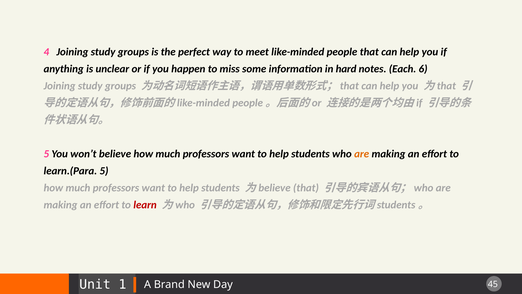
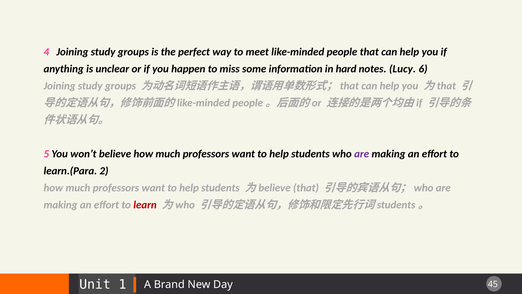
Each: Each -> Lucy
are at (362, 154) colour: orange -> purple
learn.(Para 5: 5 -> 2
